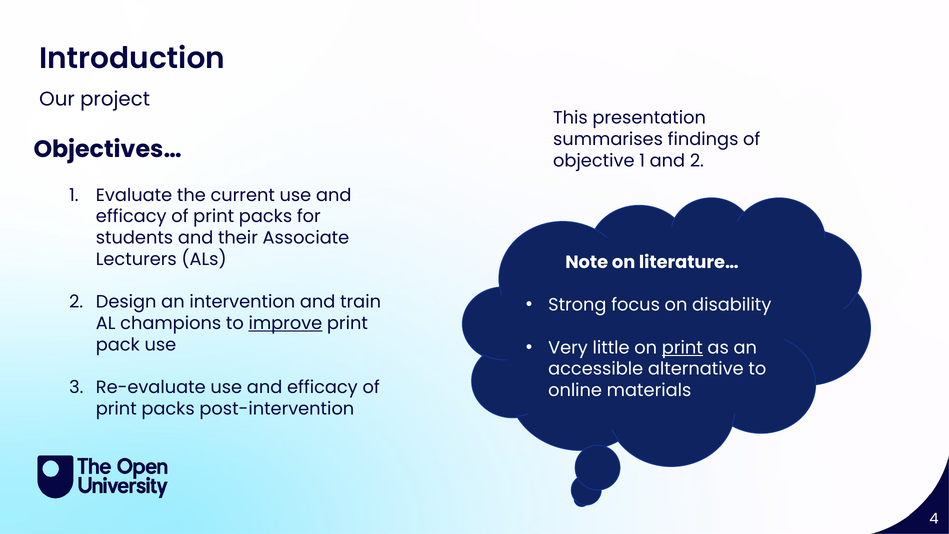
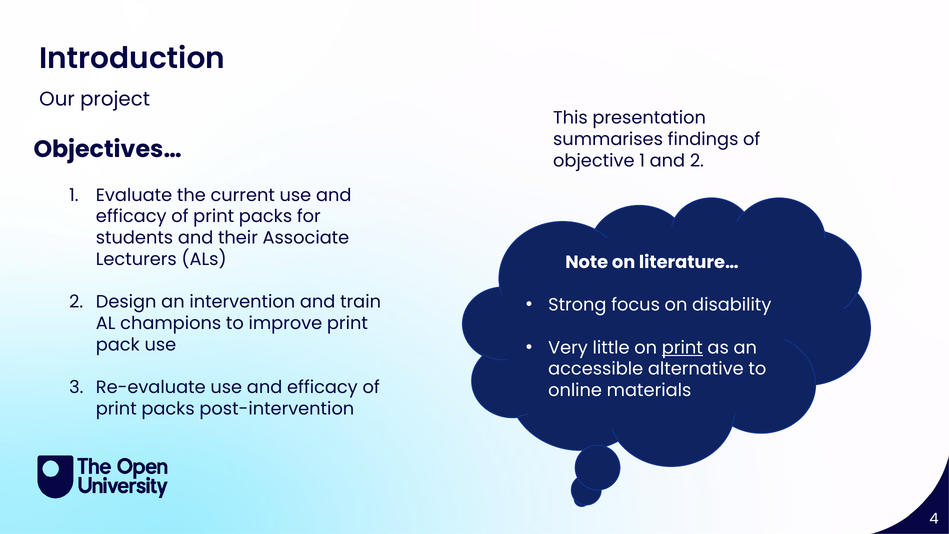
improve underline: present -> none
